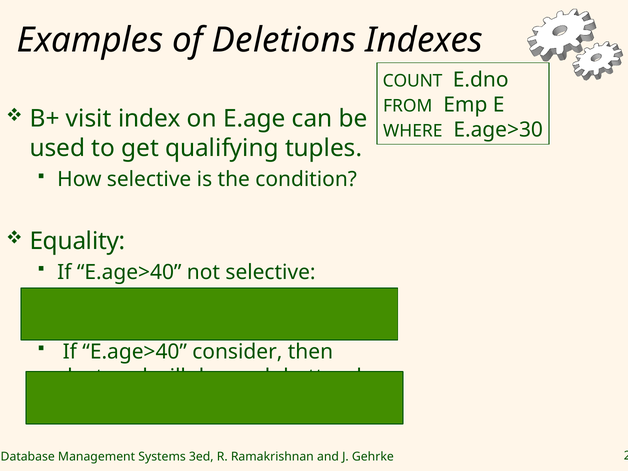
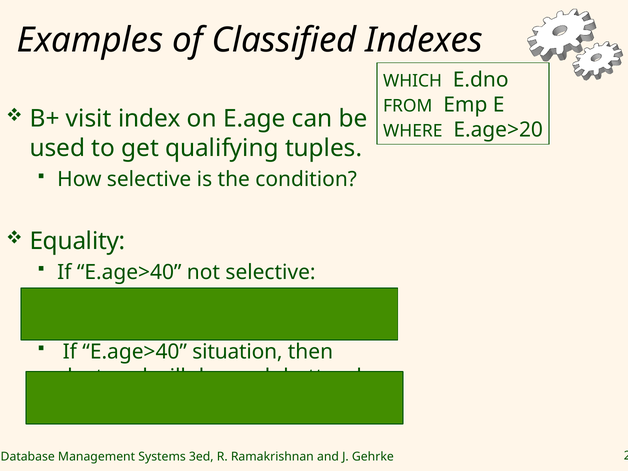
Deletions: Deletions -> Classified
COUNT: COUNT -> WHICH
E.age>30: E.age>30 -> E.age>20
consider: consider -> situation
